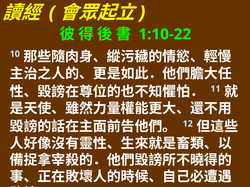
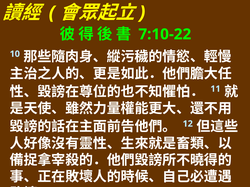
1:10-22: 1:10-22 -> 7:10-22
